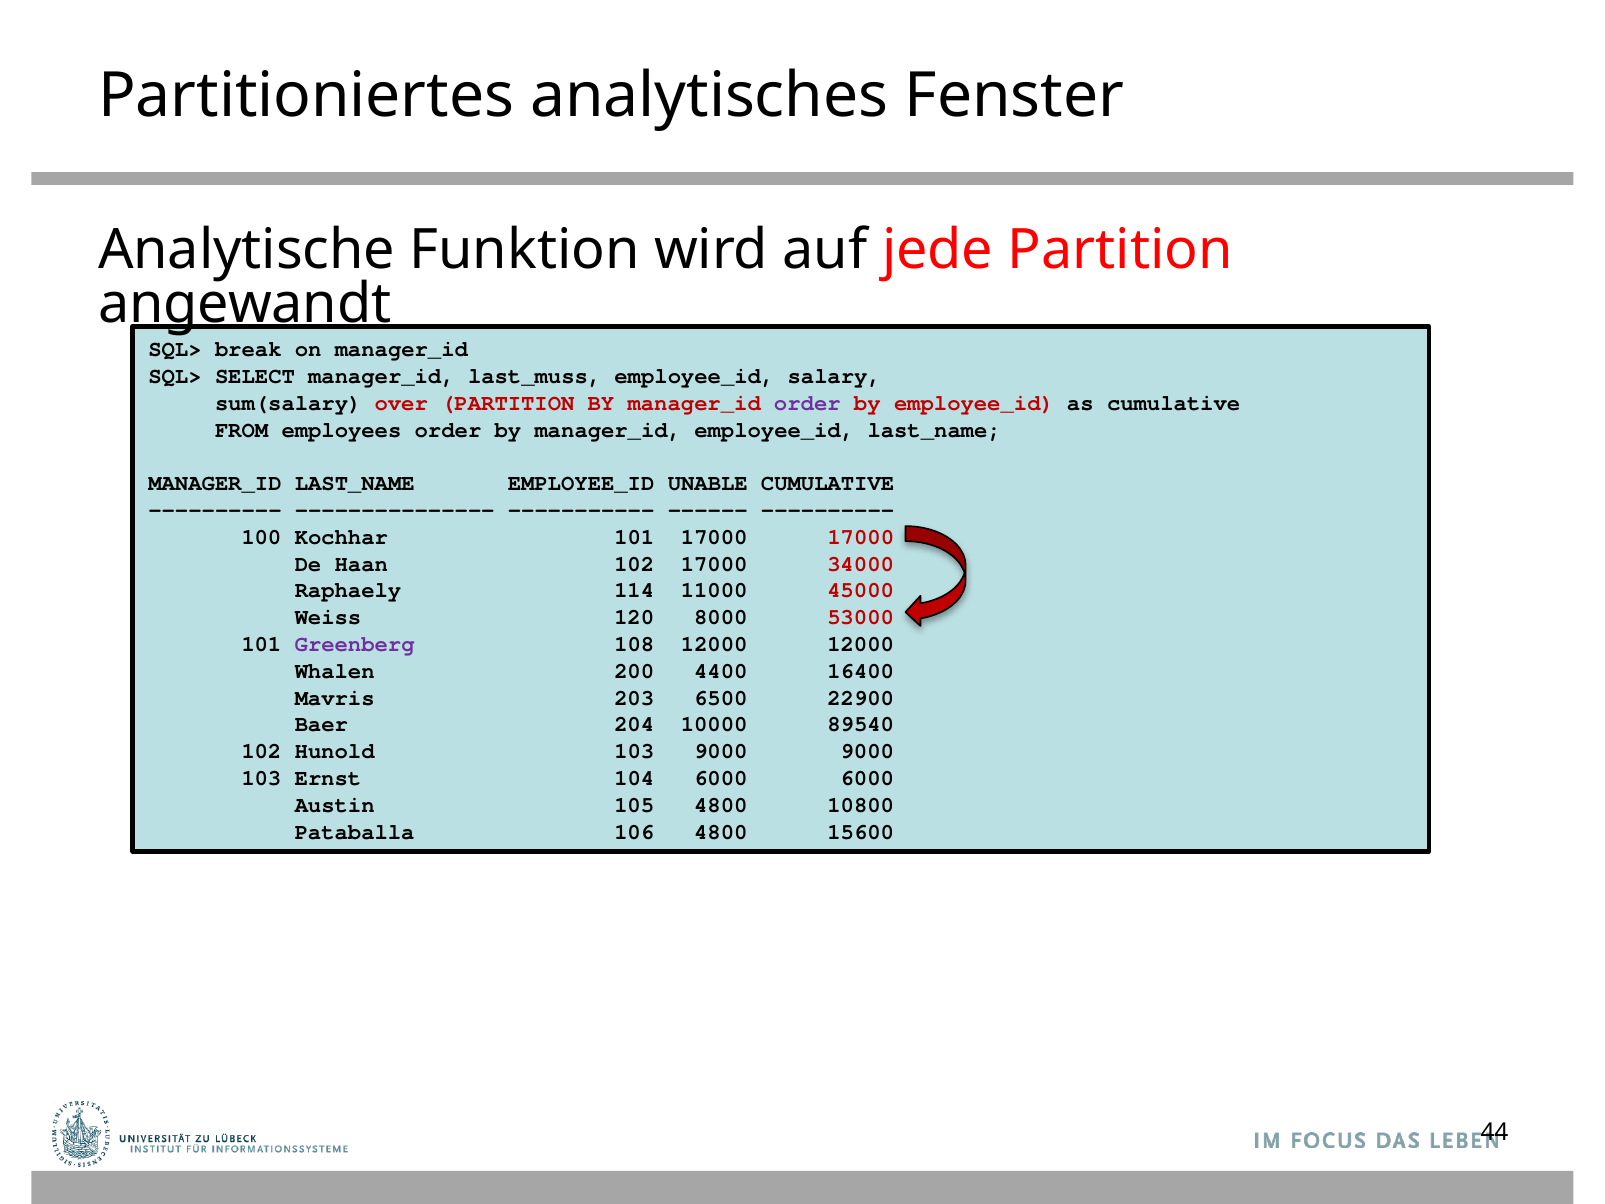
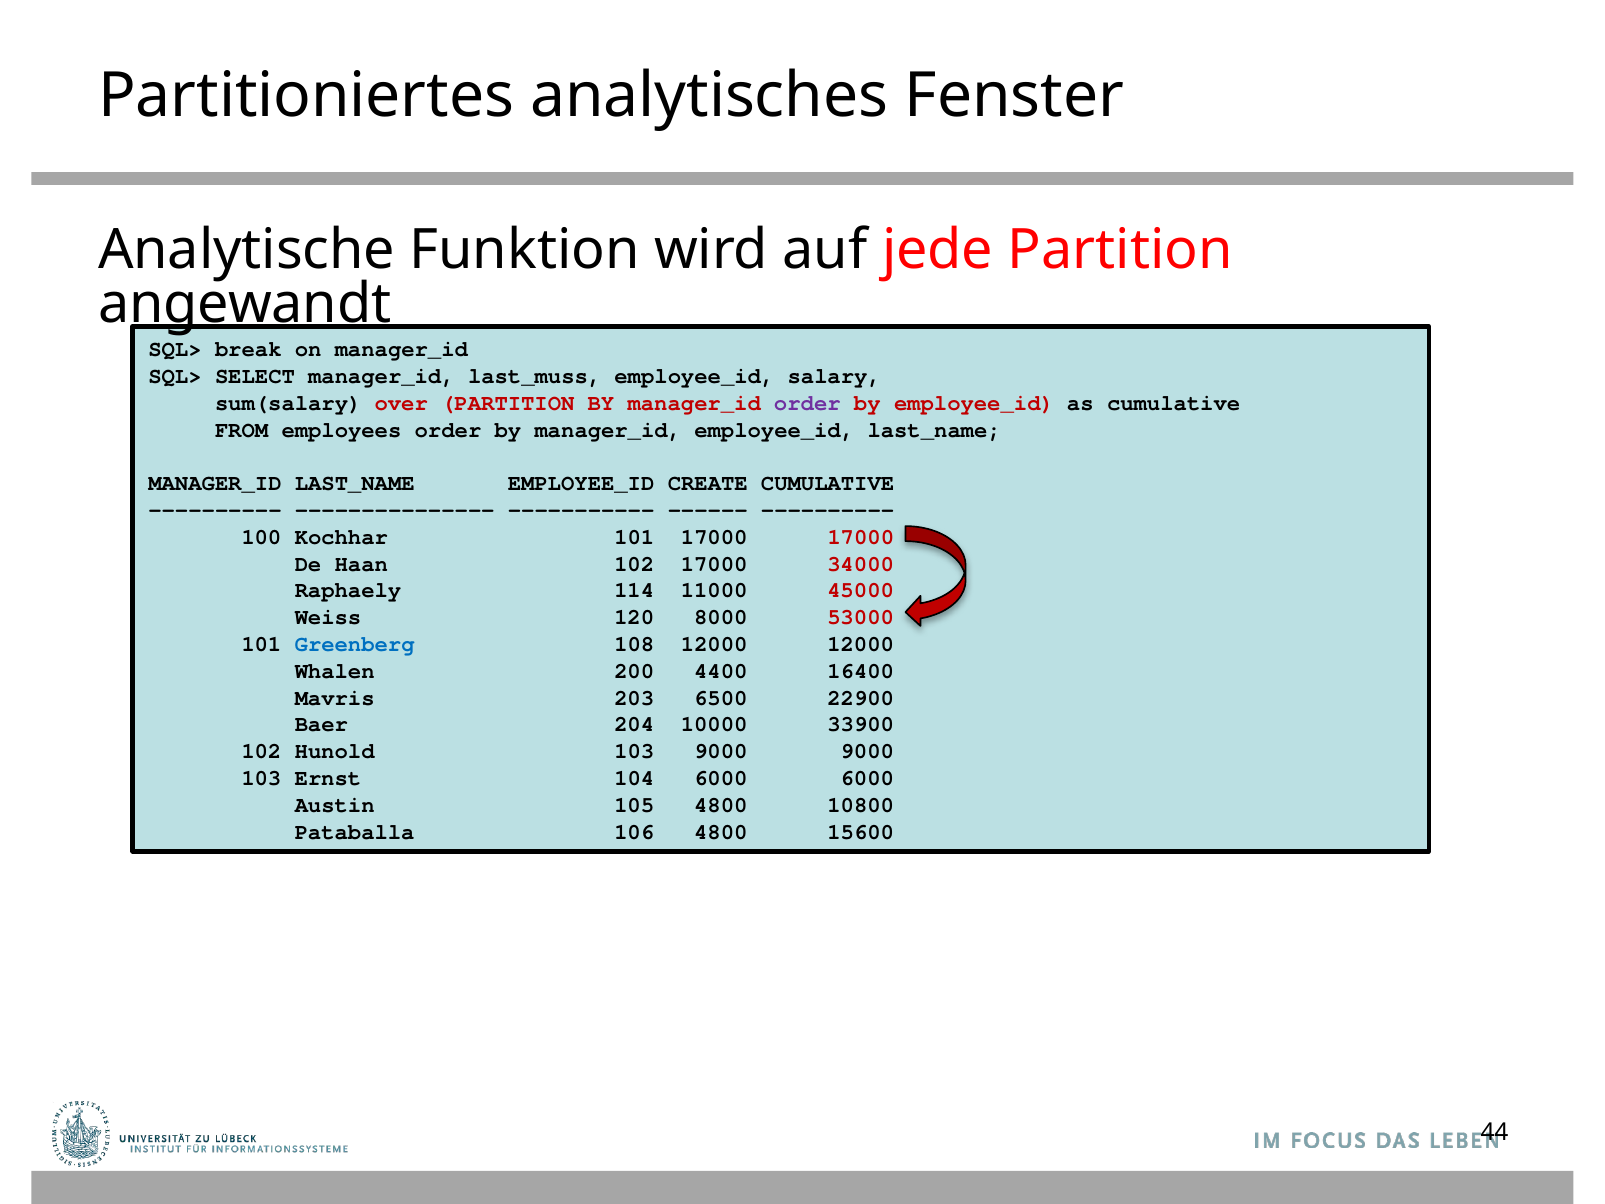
UNABLE: UNABLE -> CREATE
Greenberg colour: purple -> blue
89540: 89540 -> 33900
